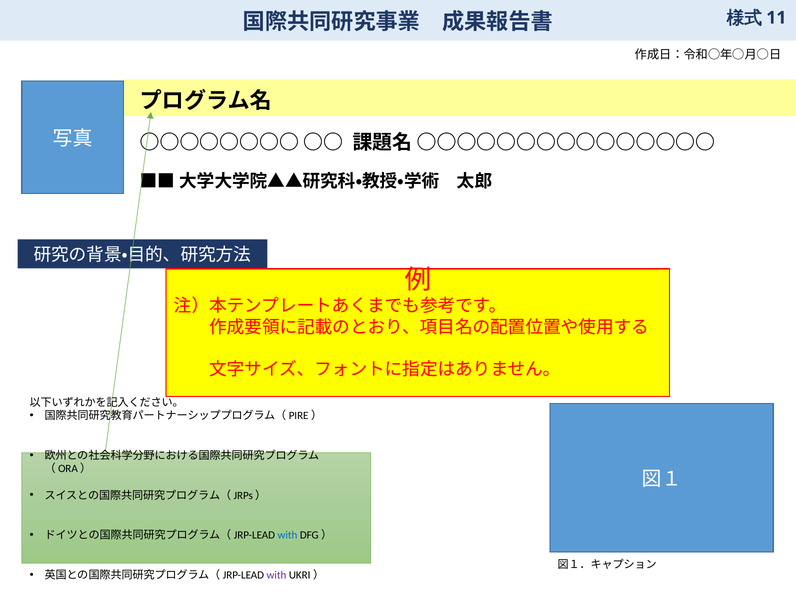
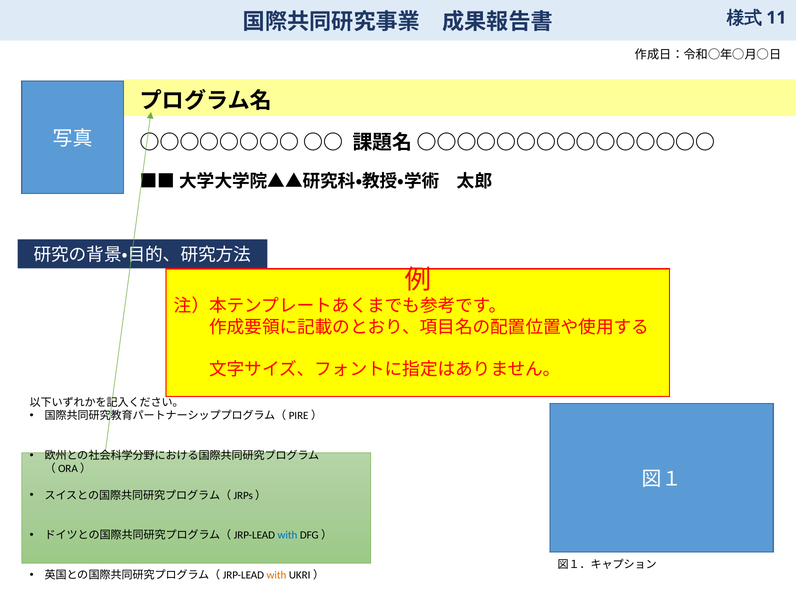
with at (276, 575) colour: purple -> orange
